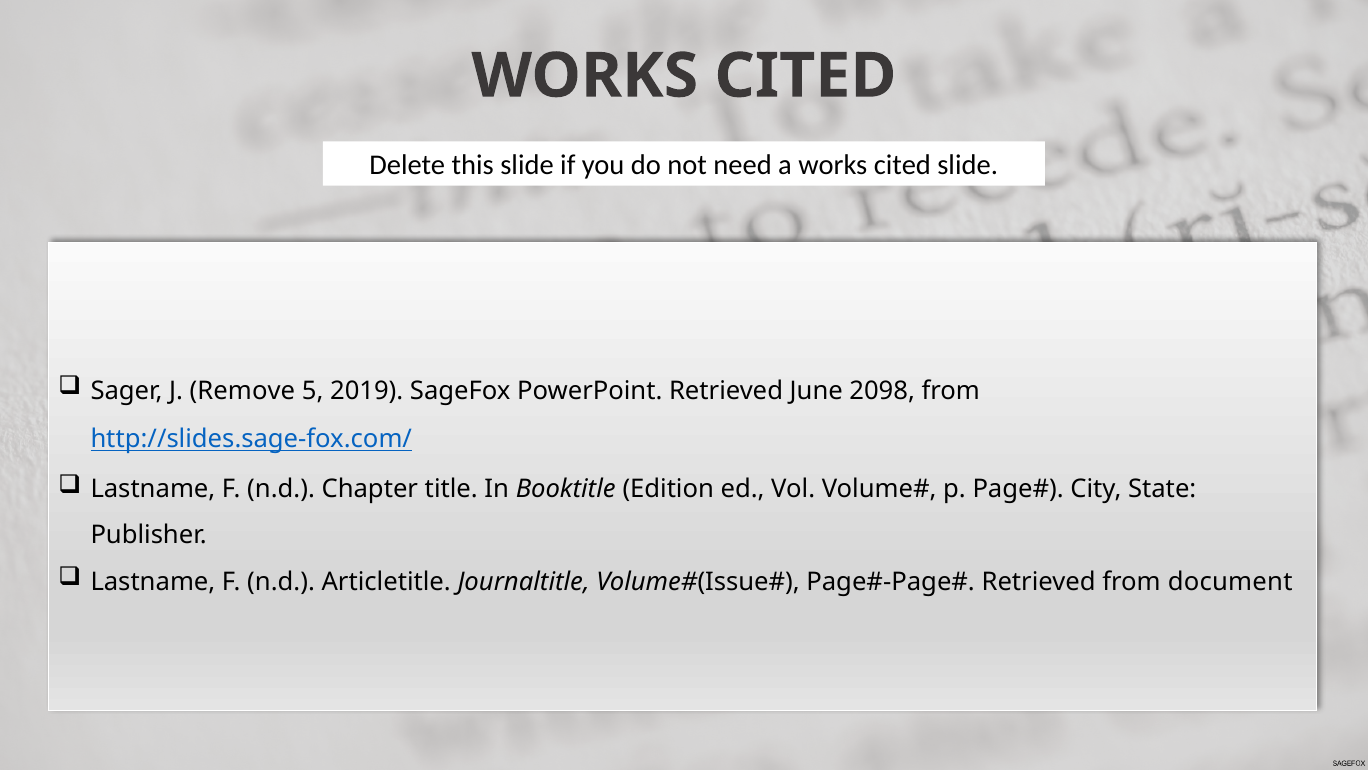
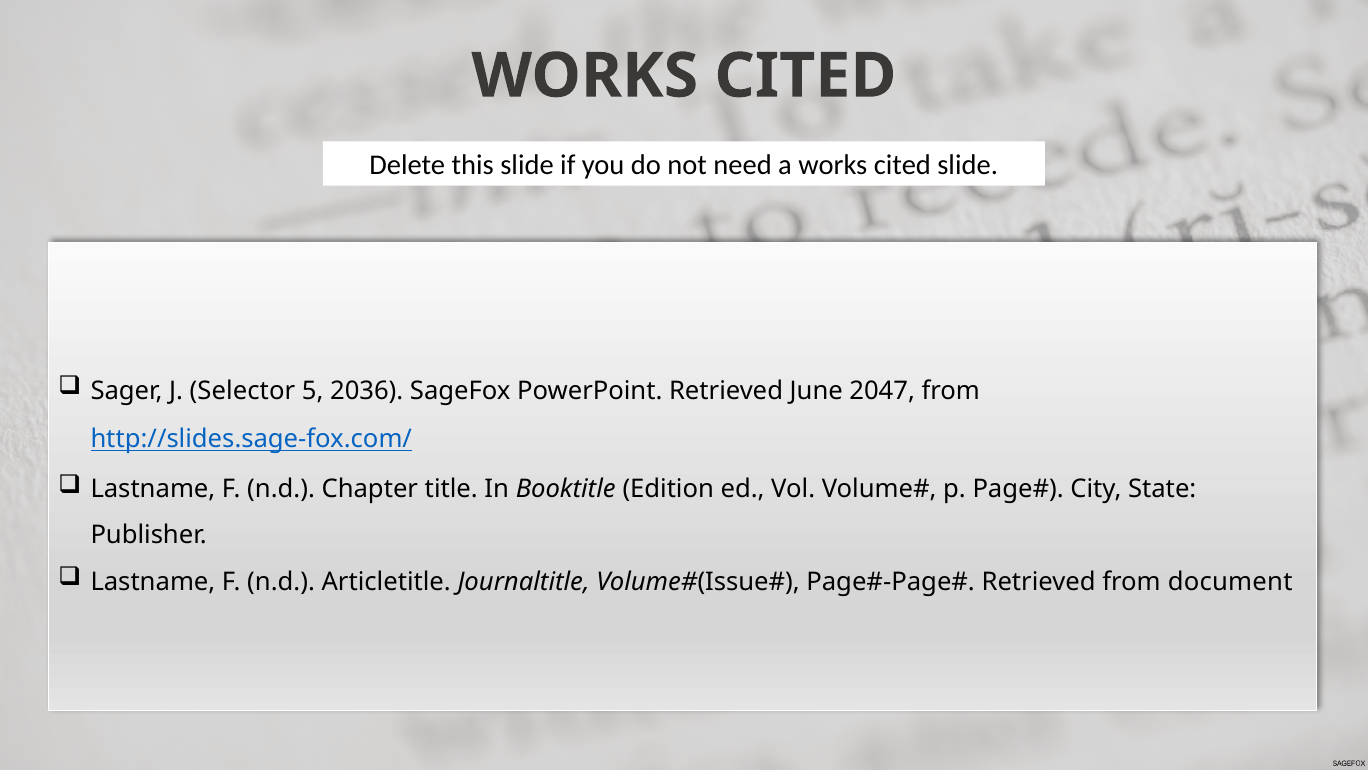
Remove: Remove -> Selector
2019: 2019 -> 2036
2098: 2098 -> 2047
